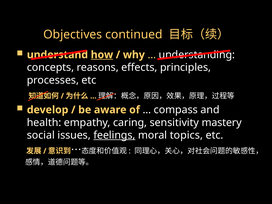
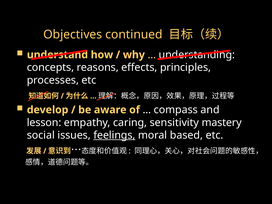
how underline: present -> none
health: health -> lesson
topics: topics -> based
